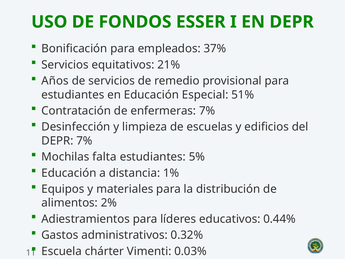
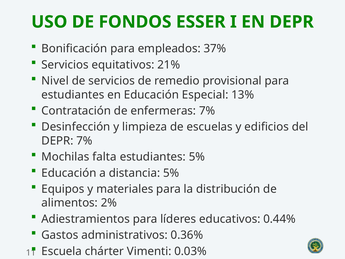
Años: Años -> Nivel
51%: 51% -> 13%
distancia 1%: 1% -> 5%
0.32%: 0.32% -> 0.36%
